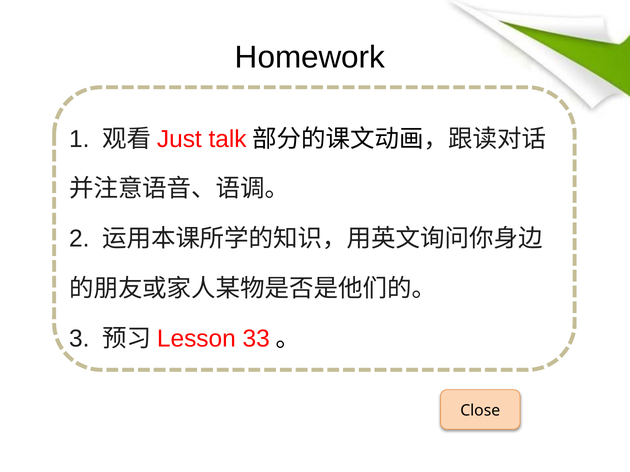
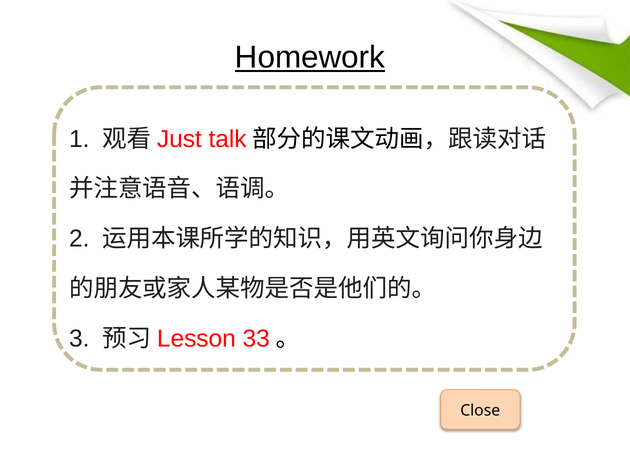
Homework underline: none -> present
